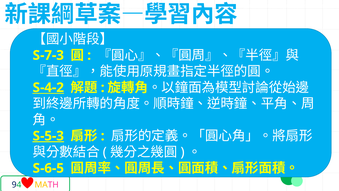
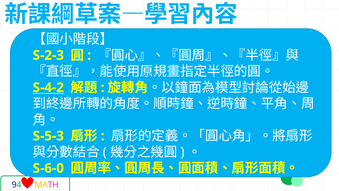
S-7-3: S-7-3 -> S-2-3
S-5-3 underline: present -> none
S-6-5: S-6-5 -> S-6-0
